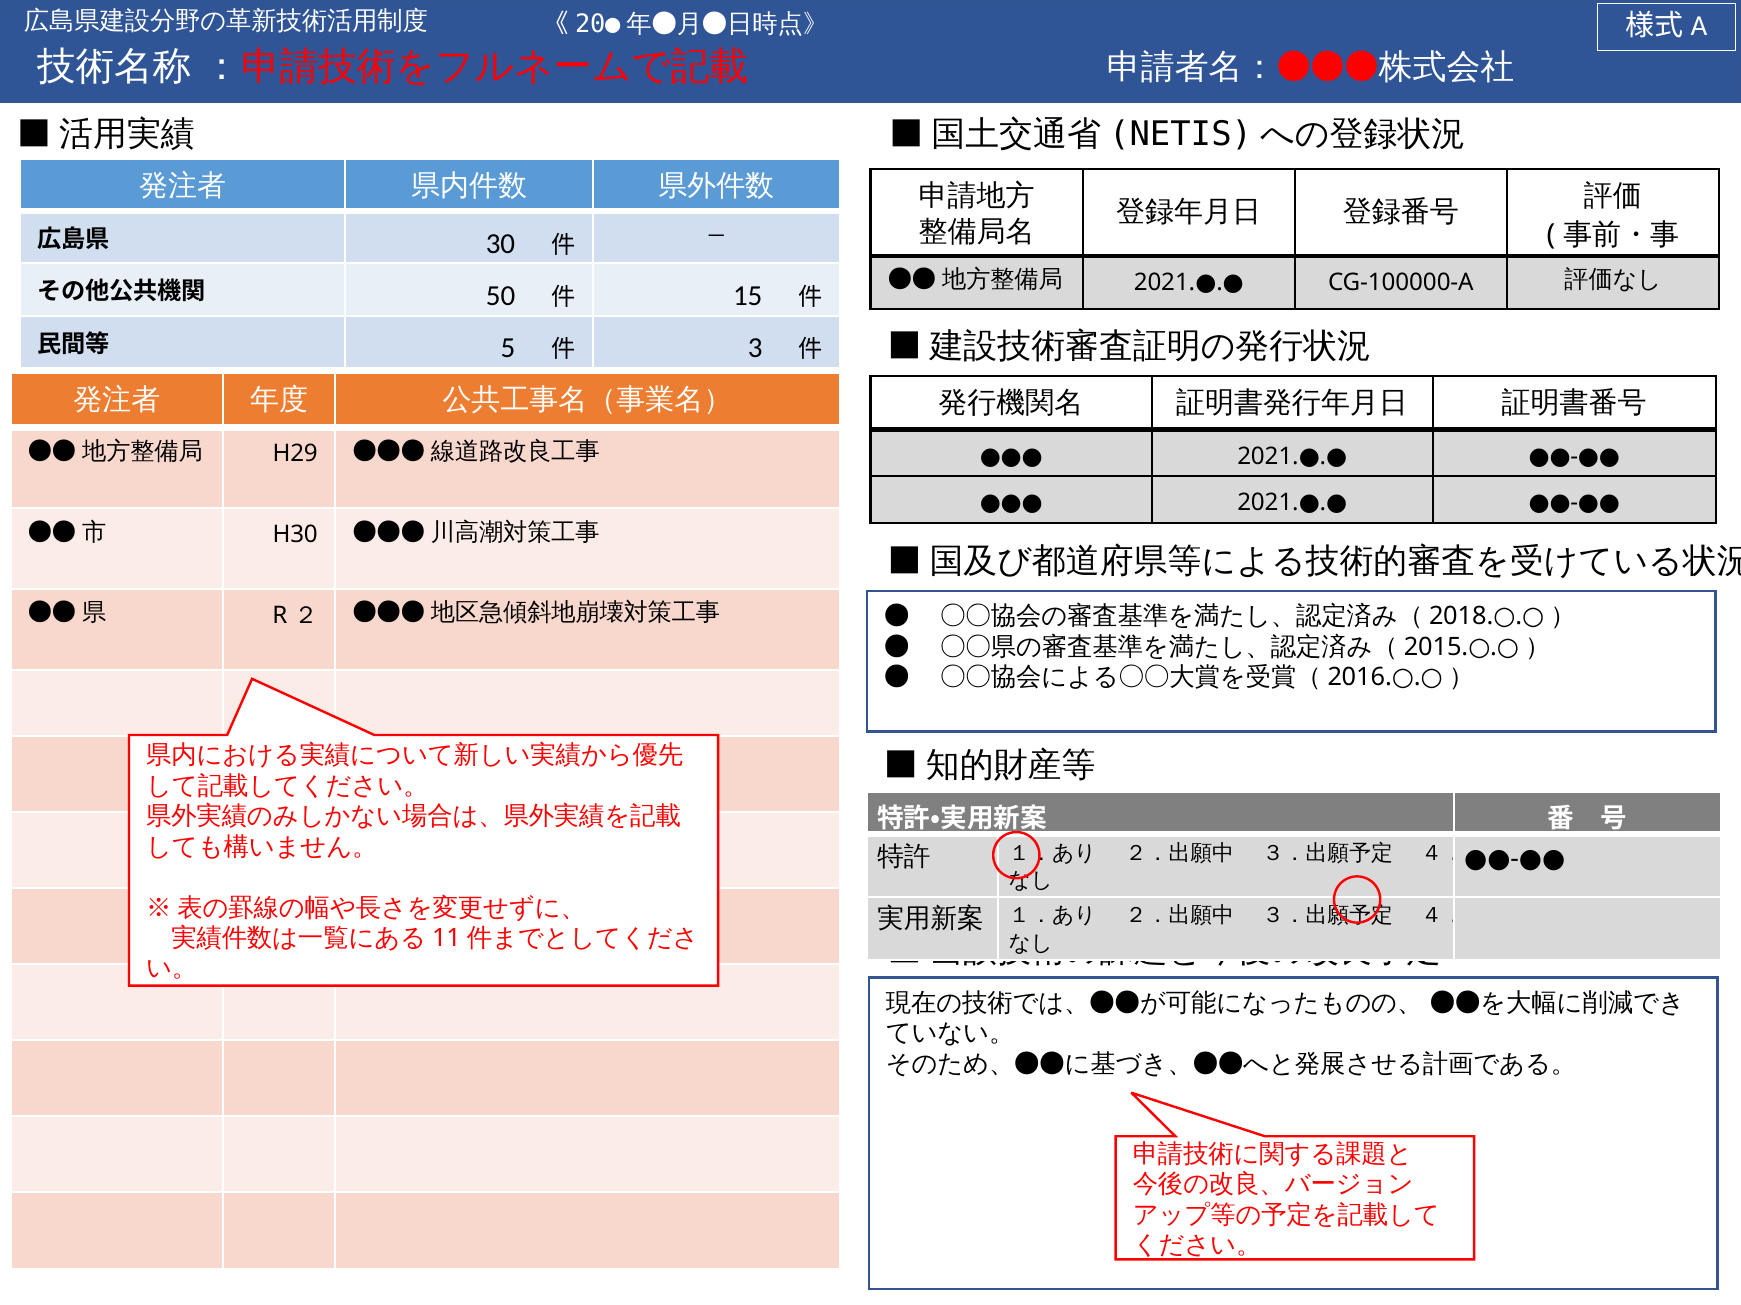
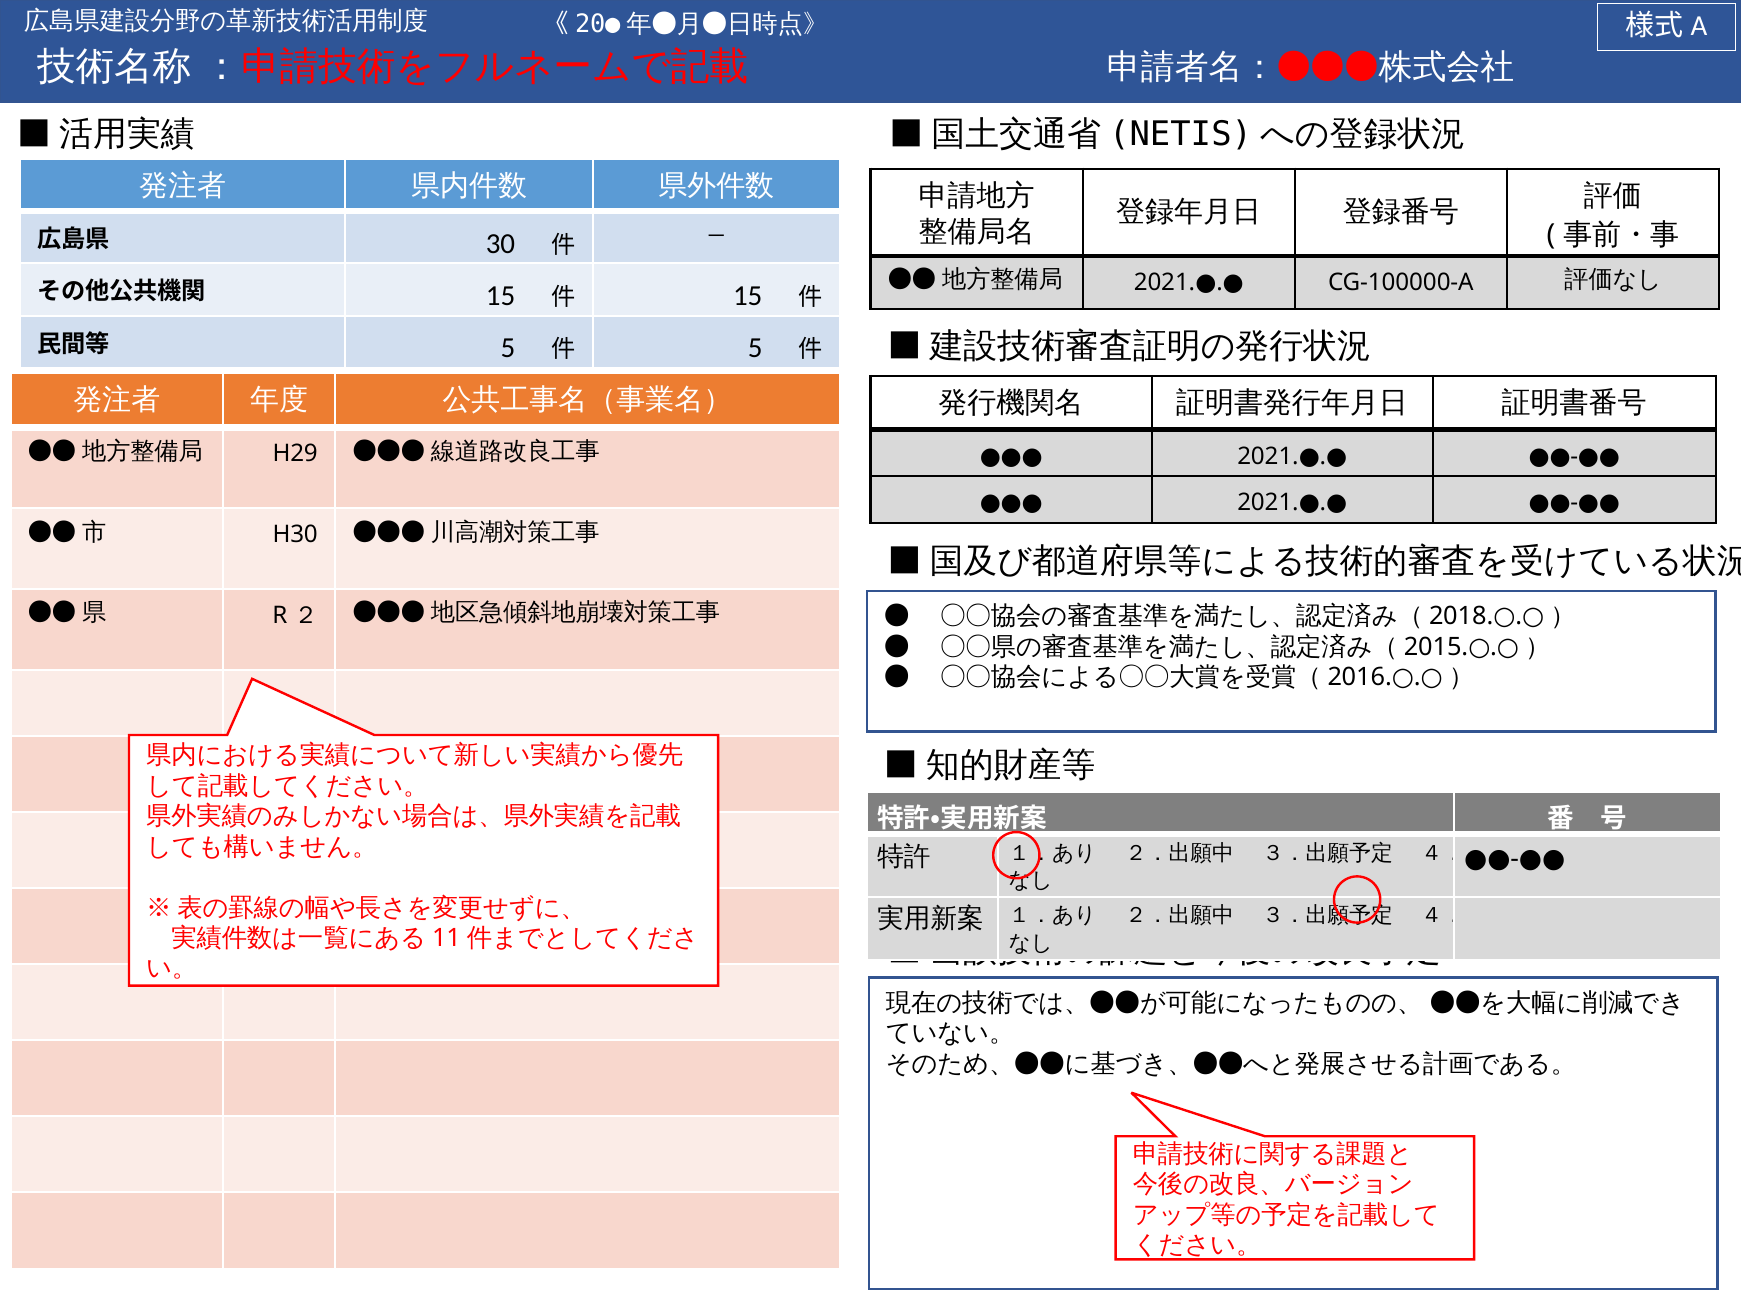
50 at (501, 296): 50 -> 15
3 at (755, 349): 3 -> 5
